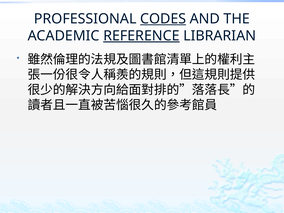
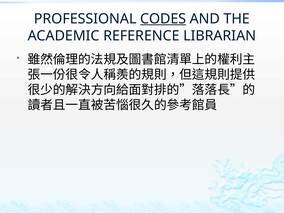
REFERENCE underline: present -> none
